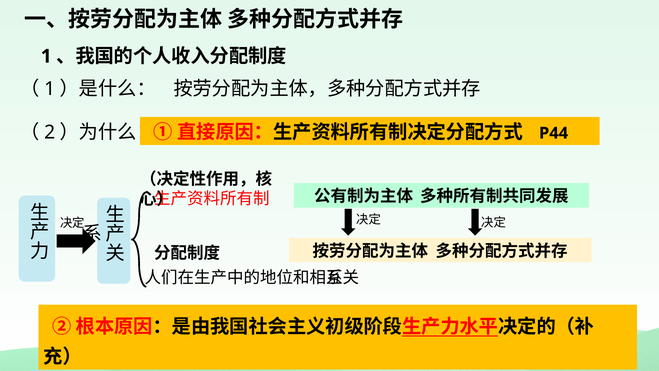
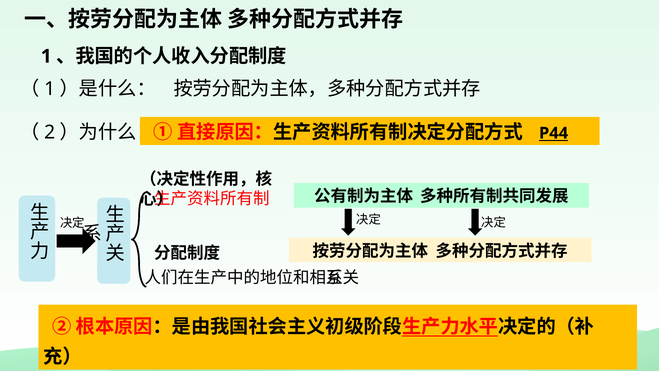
P44 underline: none -> present
